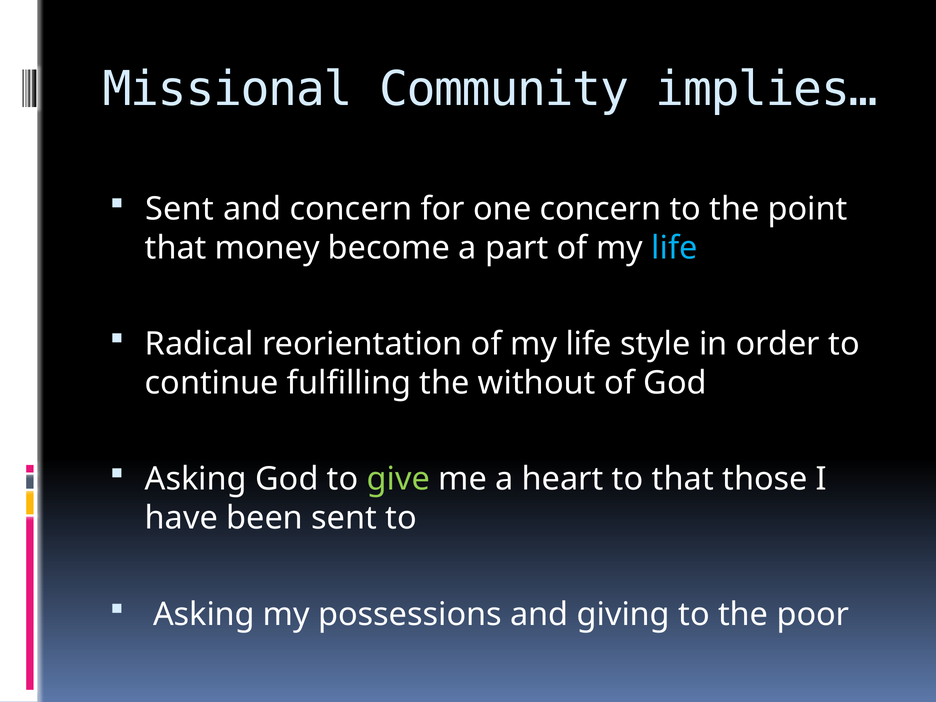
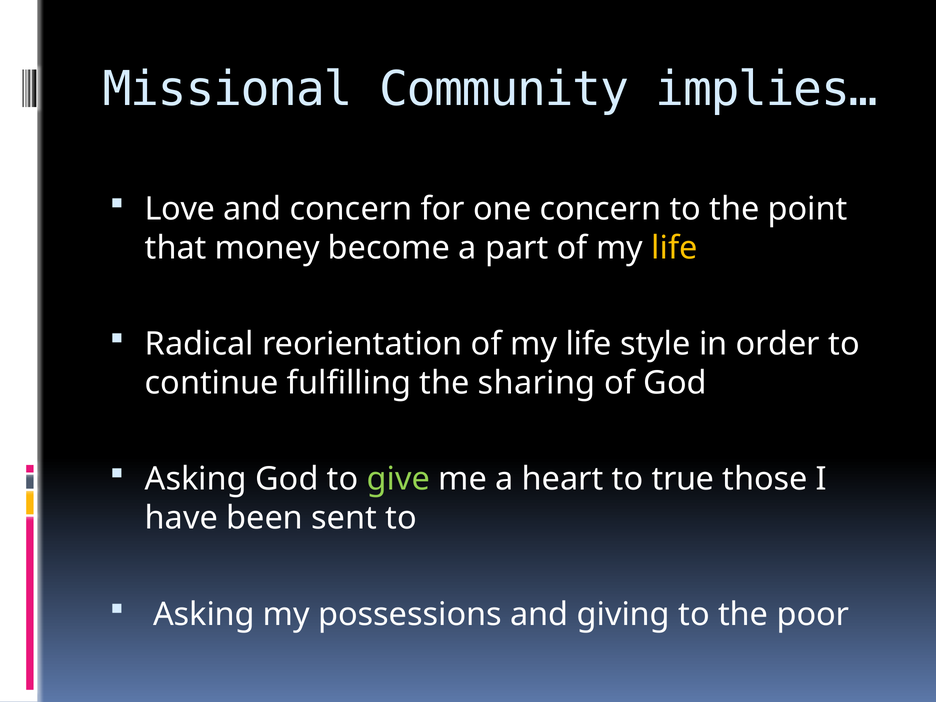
Sent at (180, 209): Sent -> Love
life at (674, 248) colour: light blue -> yellow
without: without -> sharing
to that: that -> true
